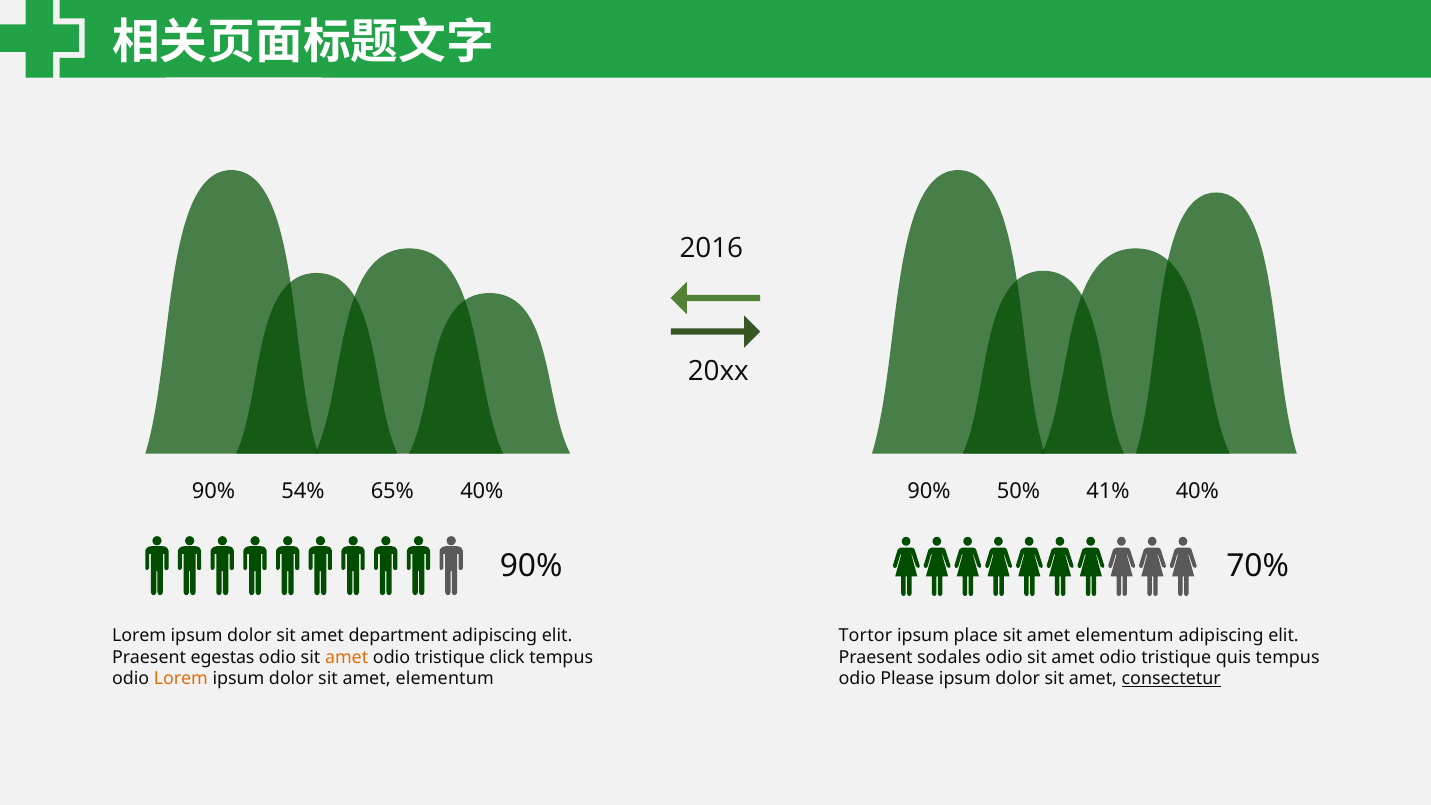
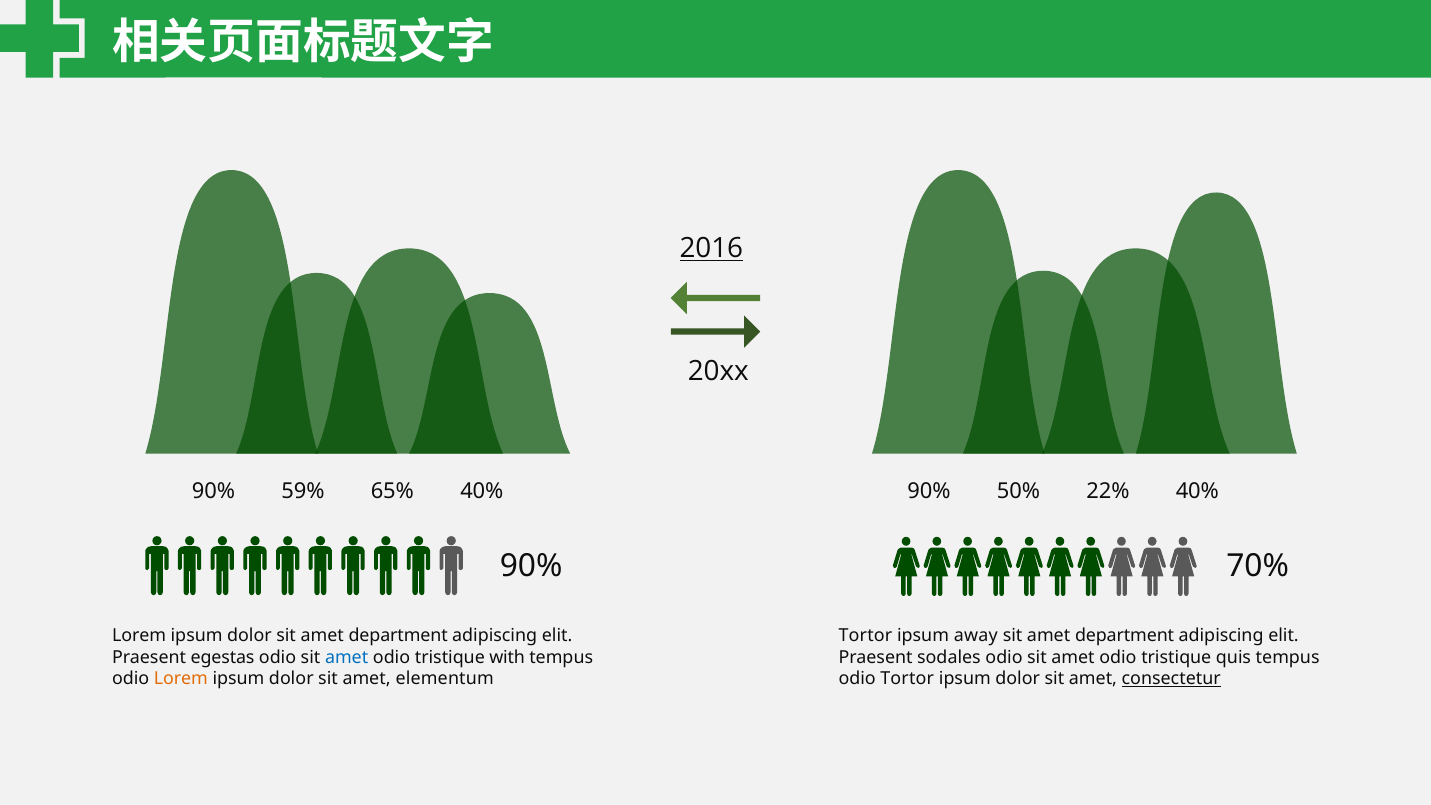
2016 underline: none -> present
54%: 54% -> 59%
41%: 41% -> 22%
place: place -> away
elementum at (1124, 636): elementum -> department
amet at (347, 657) colour: orange -> blue
click: click -> with
odio Please: Please -> Tortor
